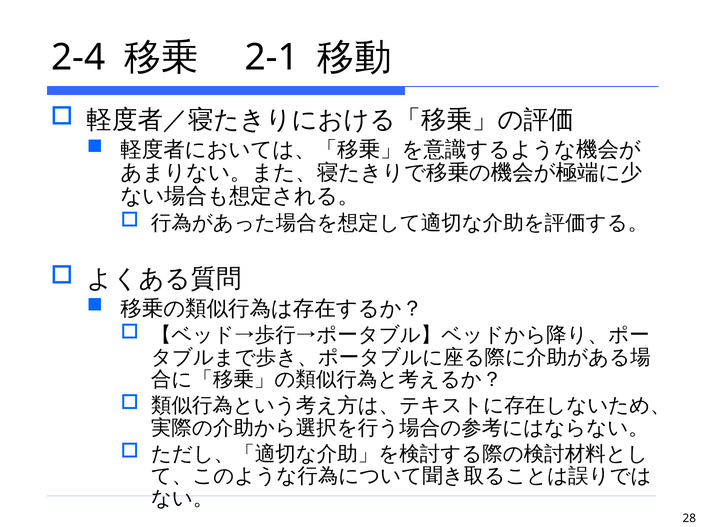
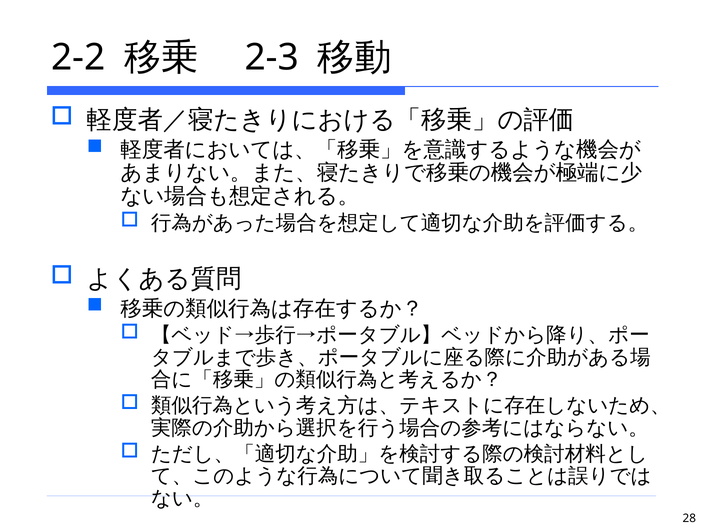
2-4: 2-4 -> 2-2
2-1: 2-1 -> 2-3
